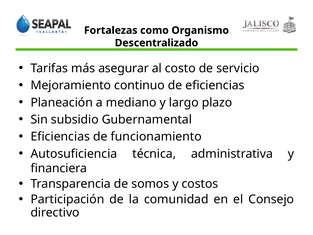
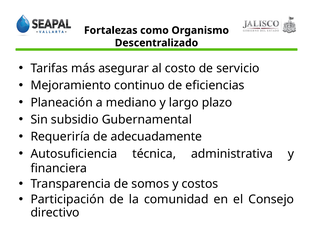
Eficiencias at (60, 137): Eficiencias -> Requeriría
funcionamiento: funcionamiento -> adecuadamente
